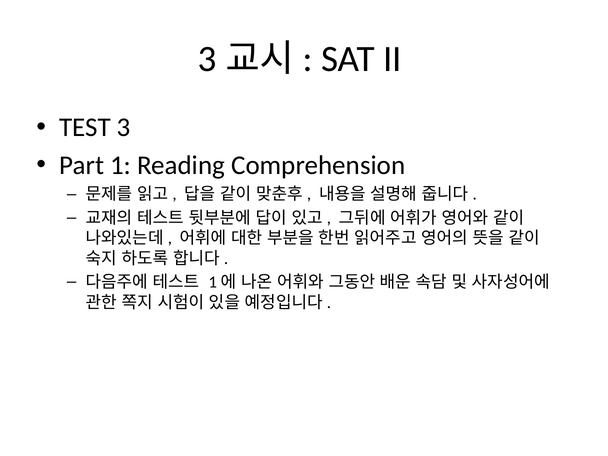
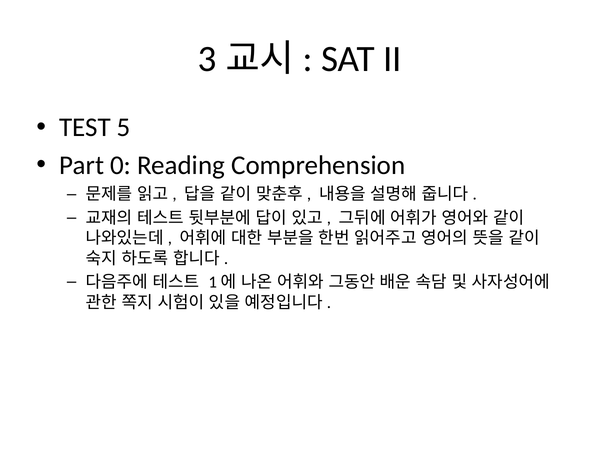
3: 3 -> 5
1: 1 -> 0
